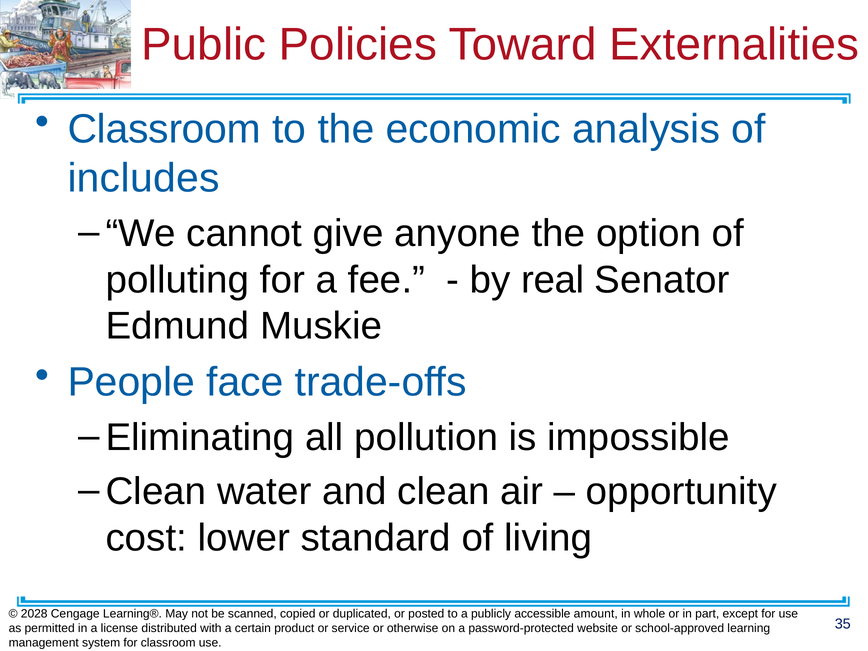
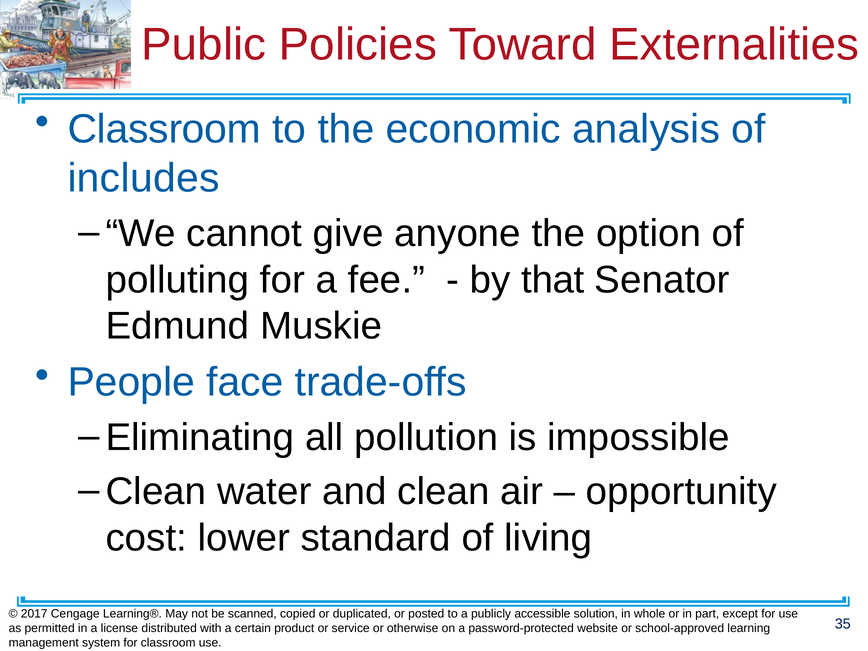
real: real -> that
2028: 2028 -> 2017
amount: amount -> solution
